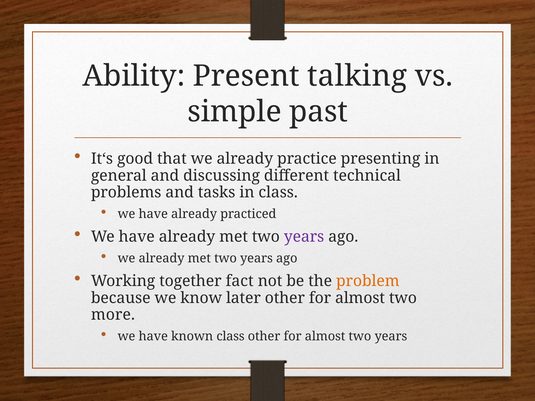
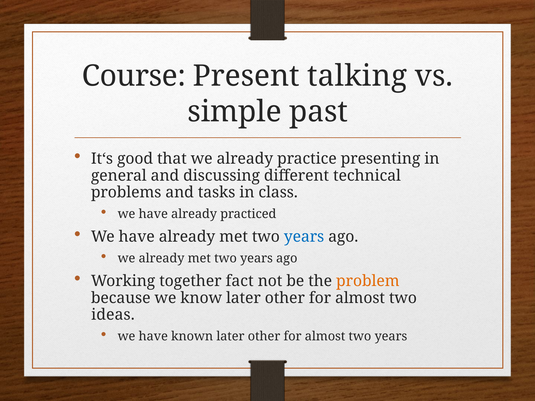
Ability: Ability -> Course
years at (304, 237) colour: purple -> blue
more: more -> ideas
known class: class -> later
